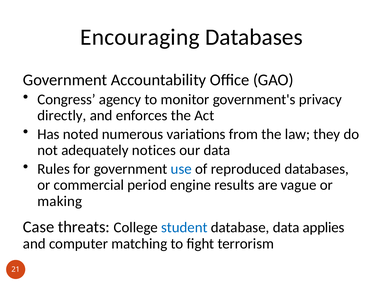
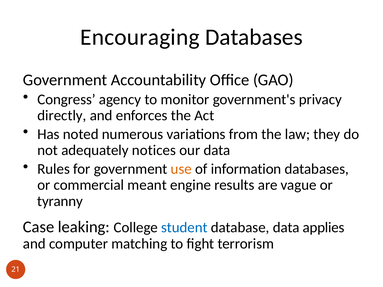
use colour: blue -> orange
reproduced: reproduced -> information
period: period -> meant
making: making -> tyranny
threats: threats -> leaking
